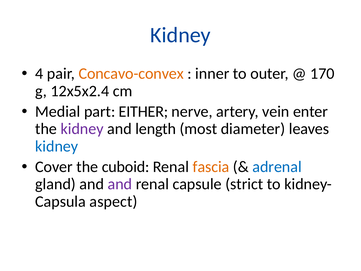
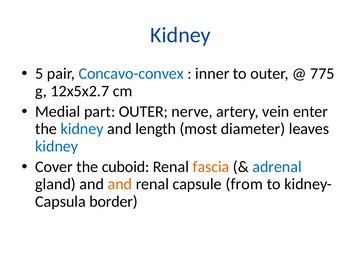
4: 4 -> 5
Concavo-convex colour: orange -> blue
170: 170 -> 775
12x5x2.4: 12x5x2.4 -> 12x5x2.7
part EITHER: EITHER -> OUTER
kidney at (82, 129) colour: purple -> blue
and at (120, 184) colour: purple -> orange
strict: strict -> from
aspect: aspect -> border
